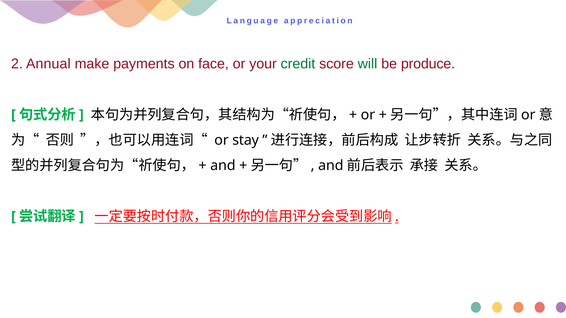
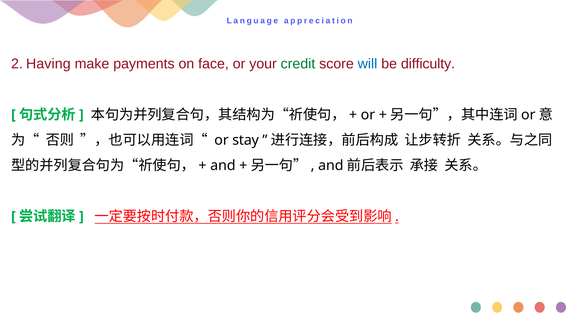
Annual: Annual -> Having
will colour: green -> blue
produce: produce -> difficulty
